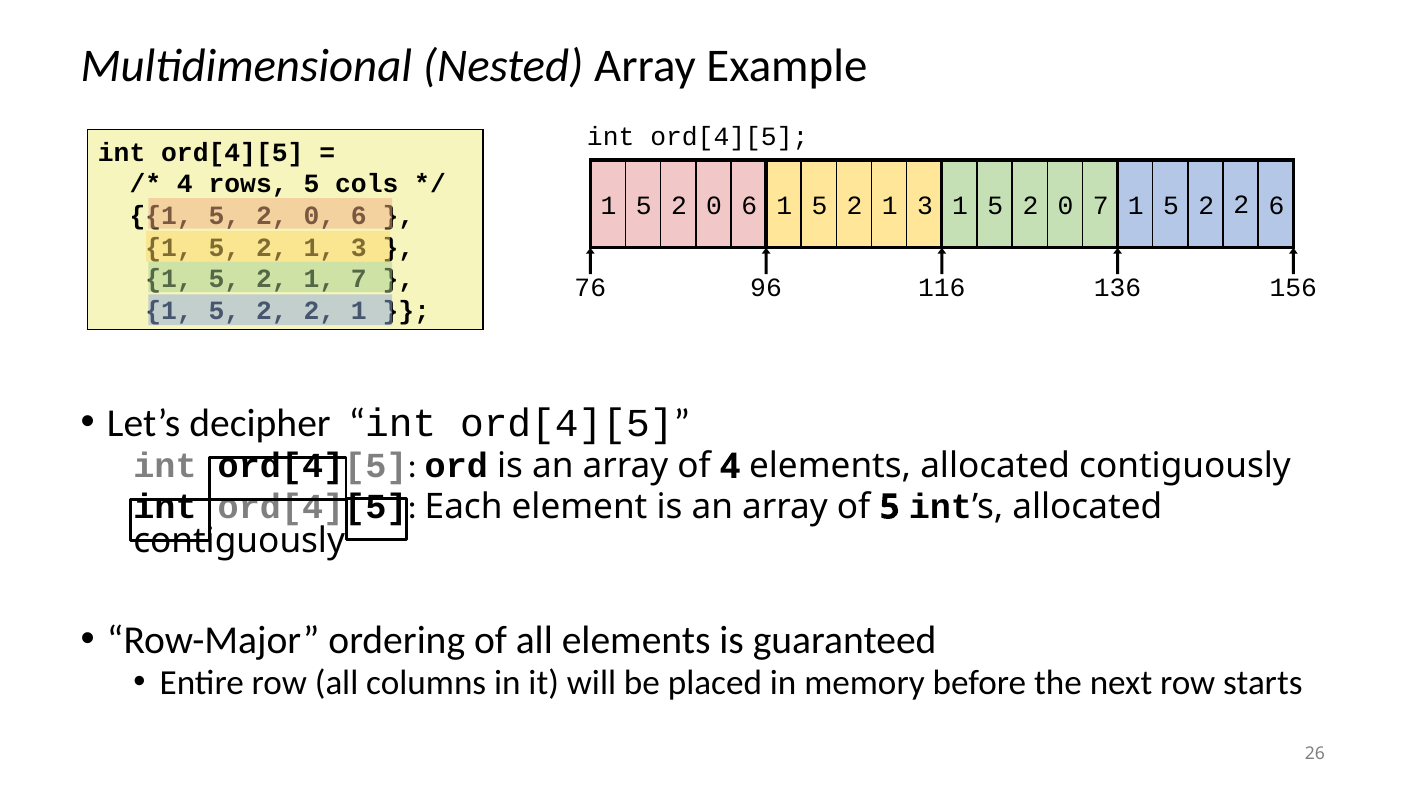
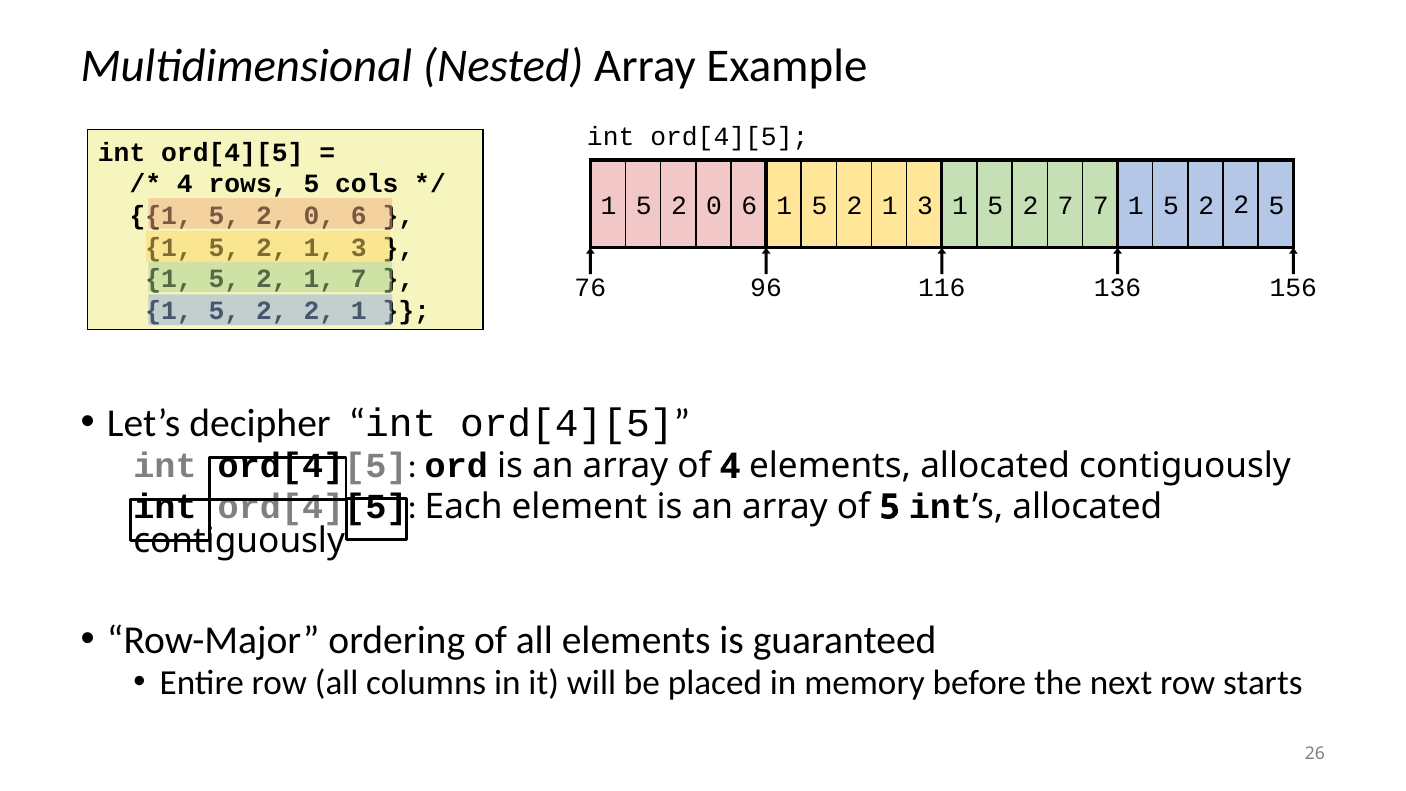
0 at (1066, 206): 0 -> 7
2 6: 6 -> 5
